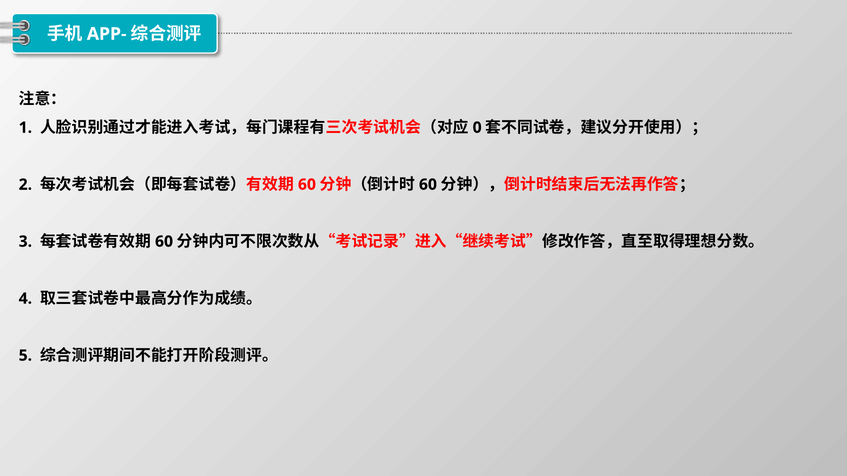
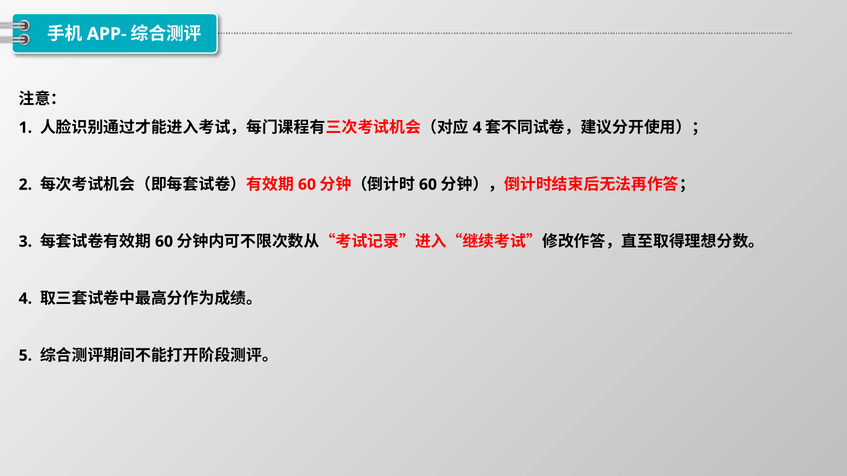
0 at (477, 128): 0 -> 4
